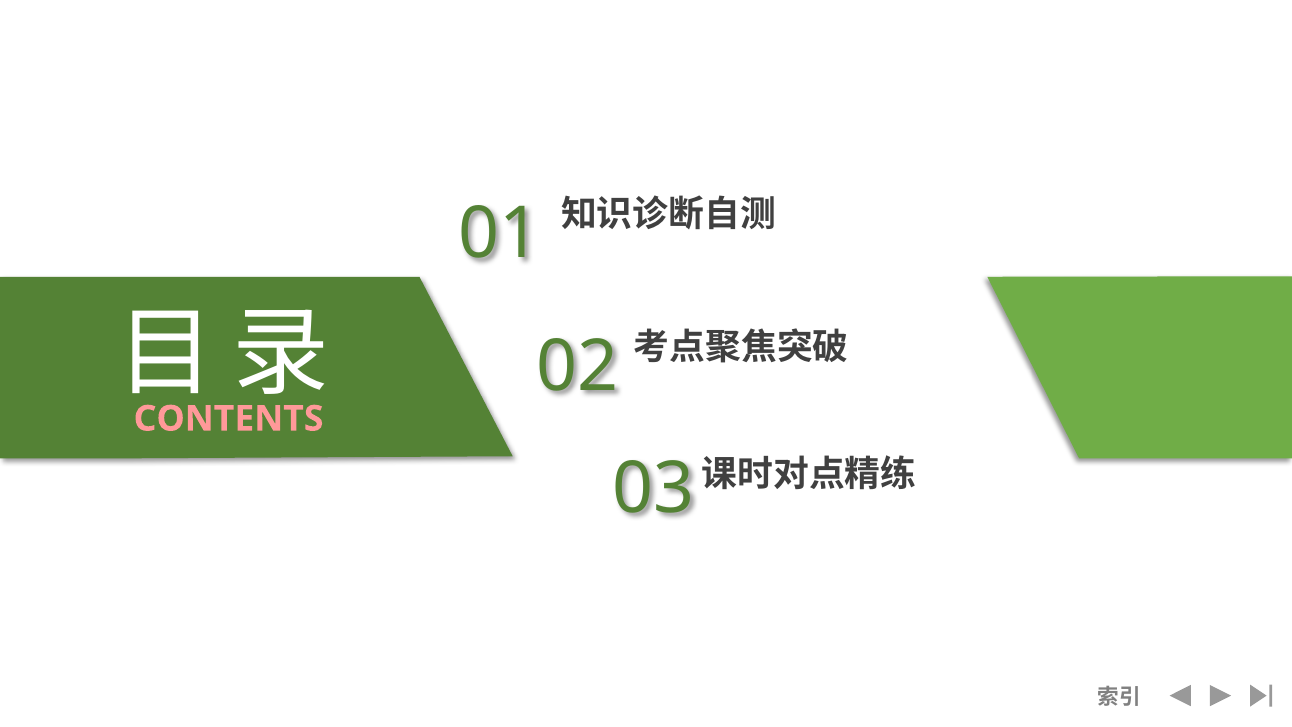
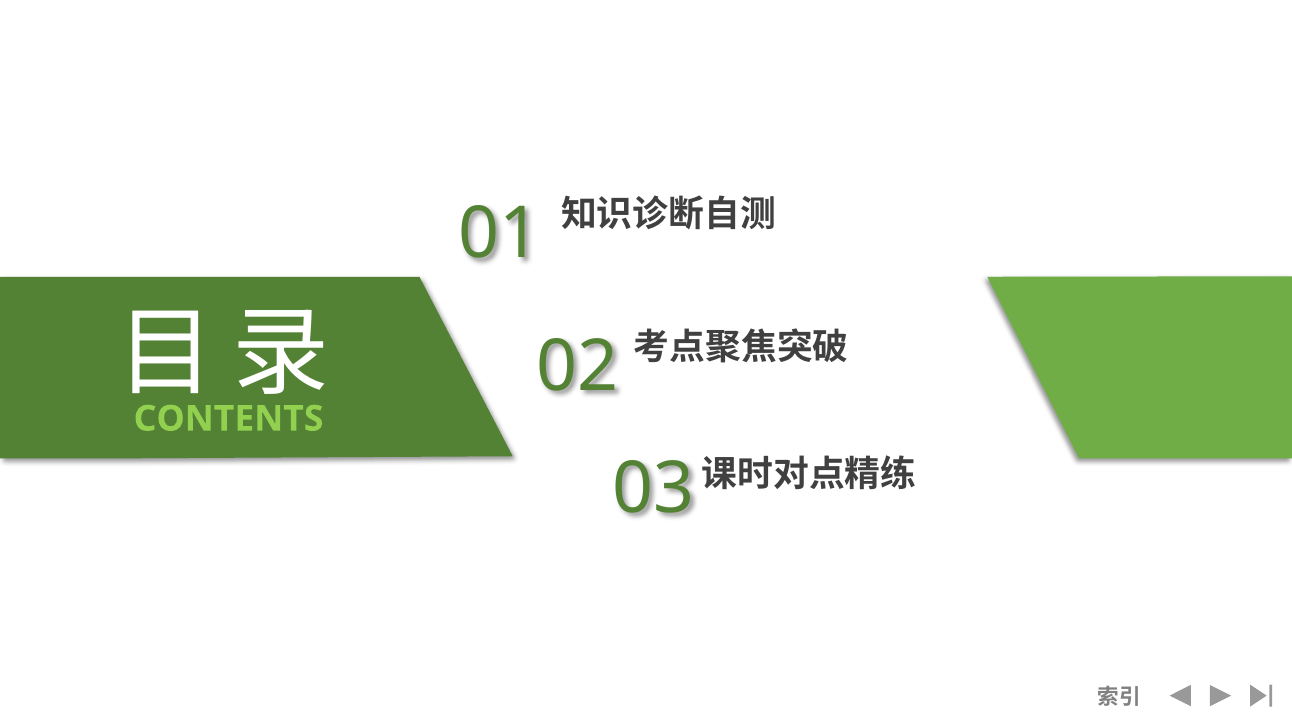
CONTENTS colour: pink -> light green
